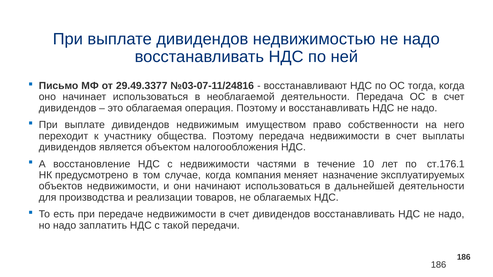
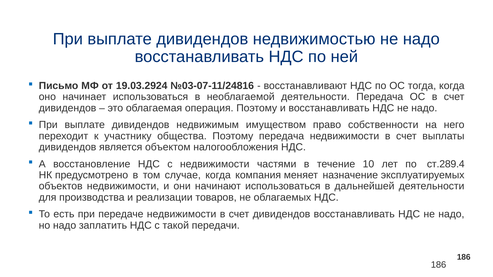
29.49.3377: 29.49.3377 -> 19.03.2924
ст.176.1: ст.176.1 -> ст.289.4
